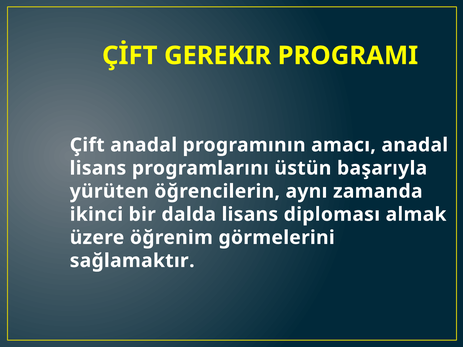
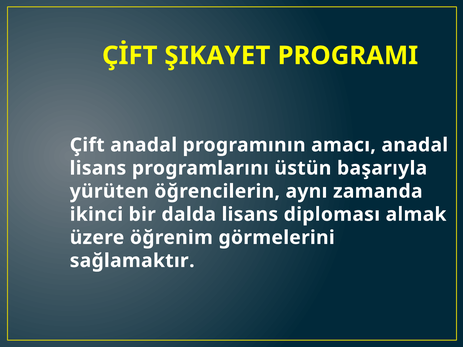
GEREKIR: GEREKIR -> ŞIKAYET
